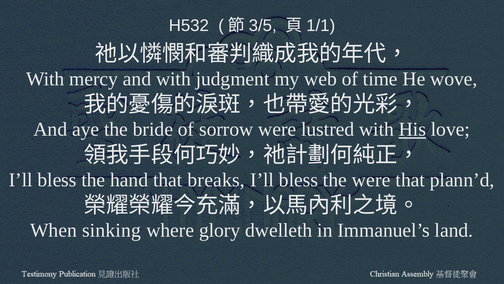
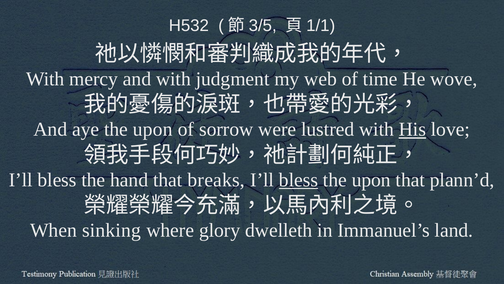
aye the bride: bride -> upon
bless at (299, 180) underline: none -> present
were at (371, 180): were -> upon
